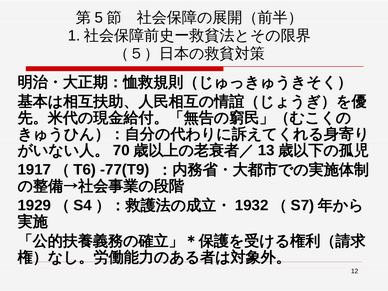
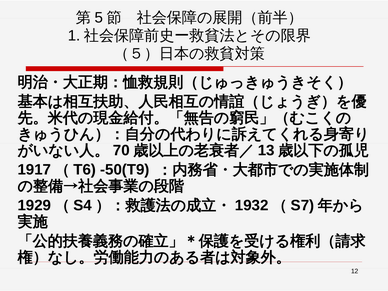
-77(T9: -77(T9 -> -50(T9
